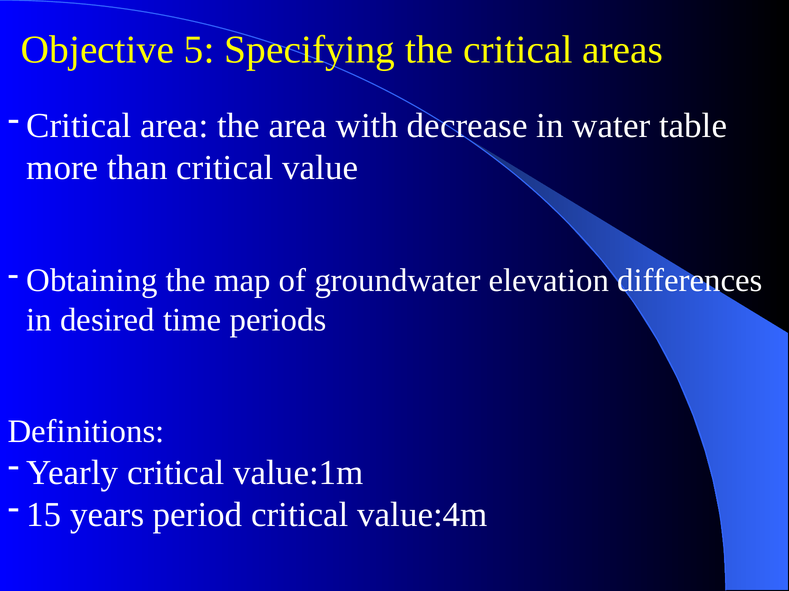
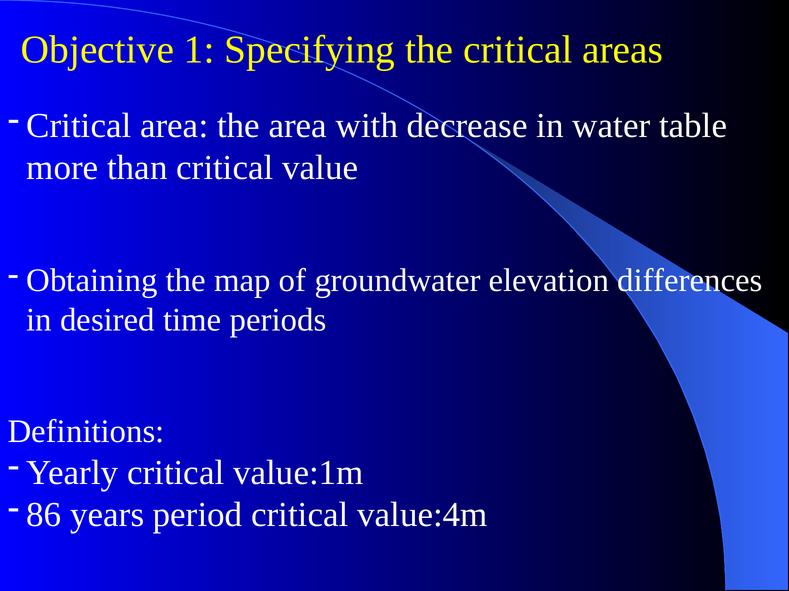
5: 5 -> 1
15: 15 -> 86
